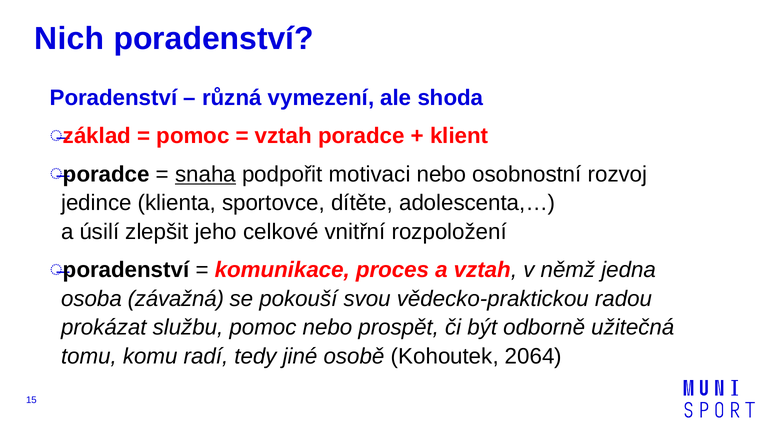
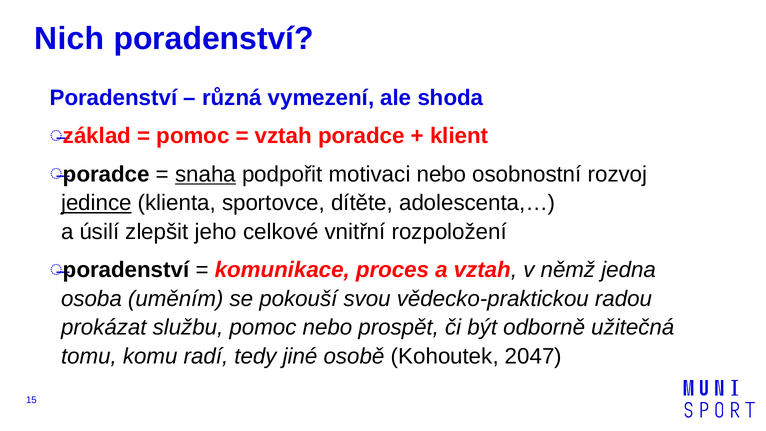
jedince underline: none -> present
závažná: závažná -> uměním
2064: 2064 -> 2047
